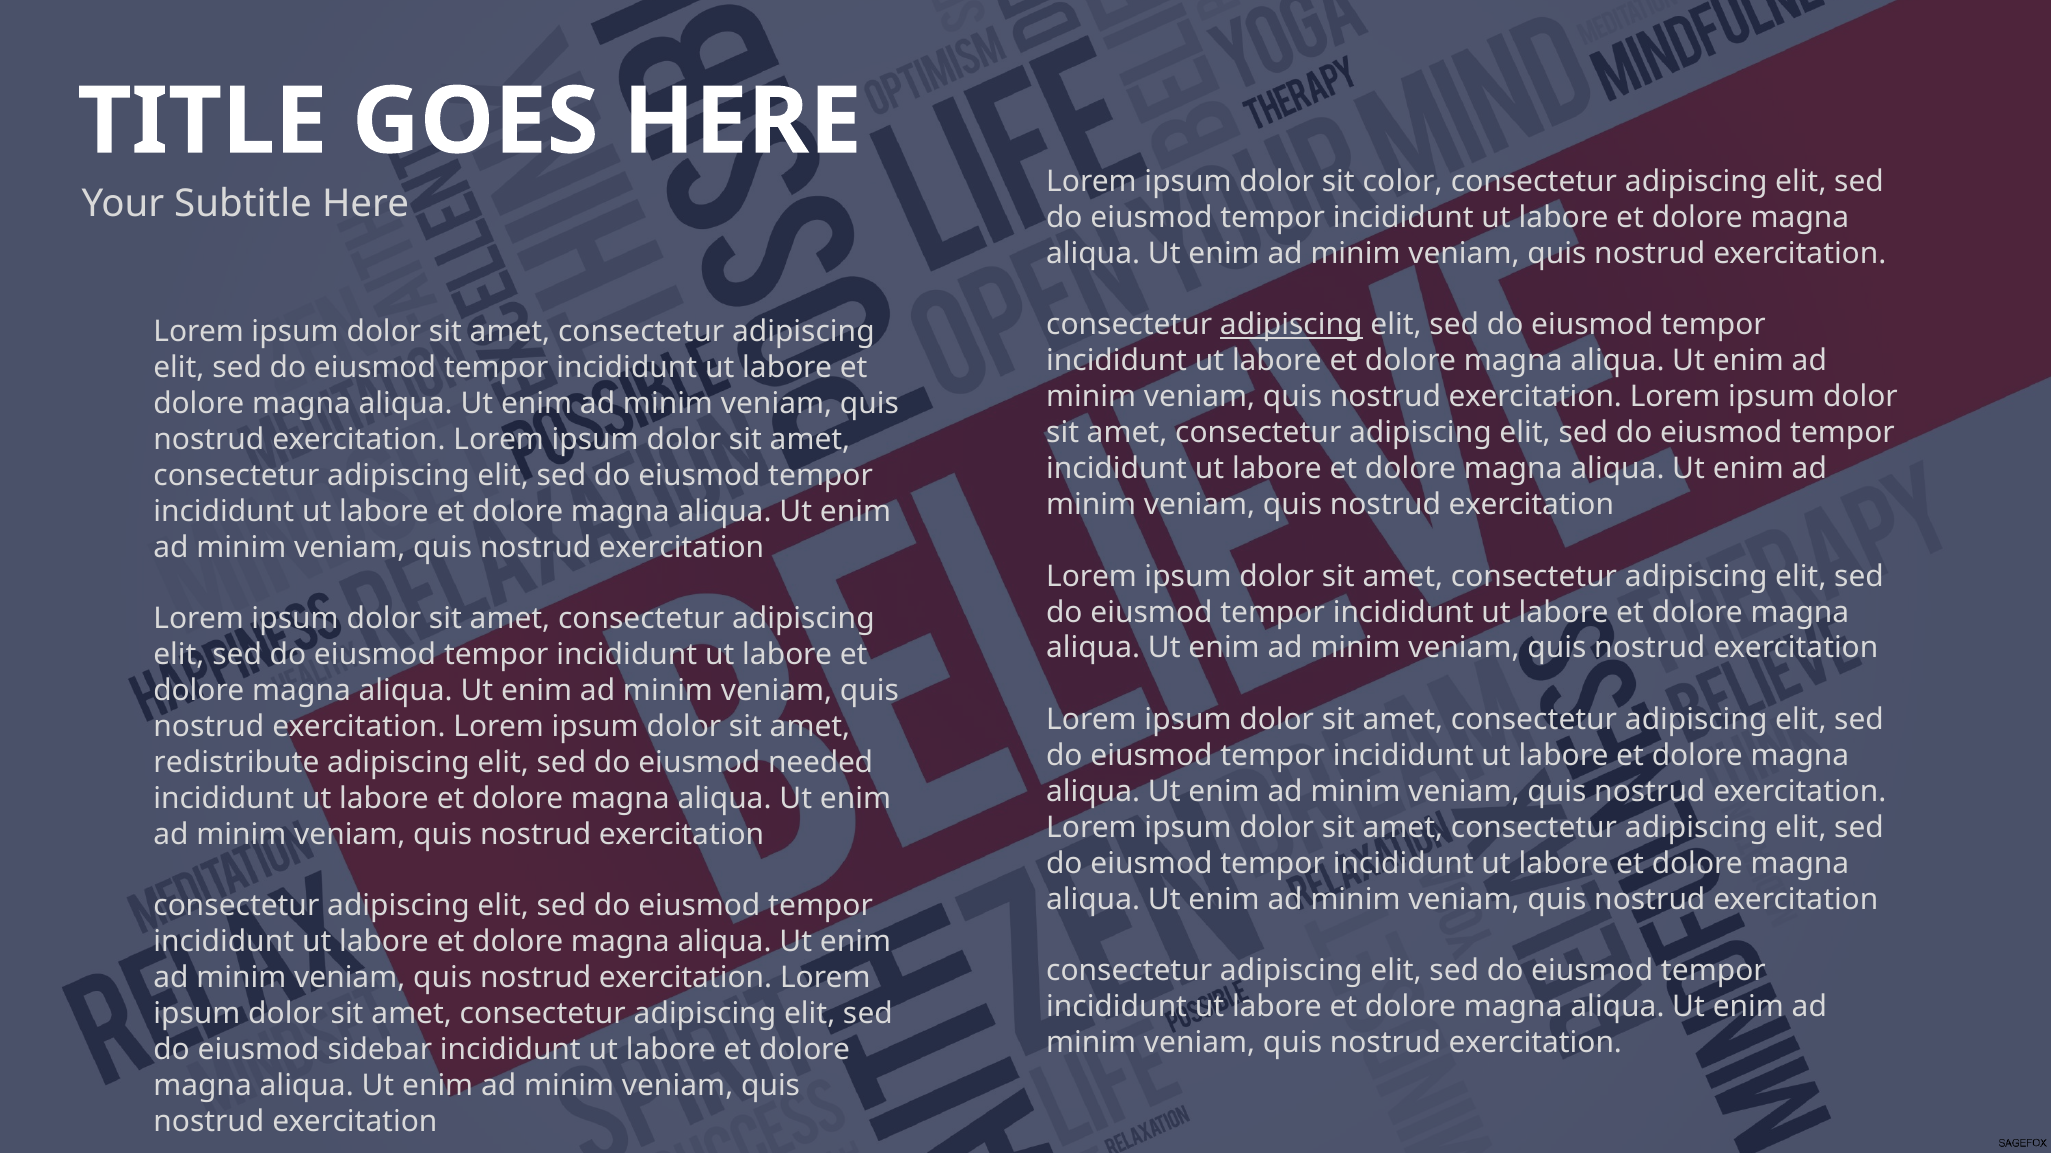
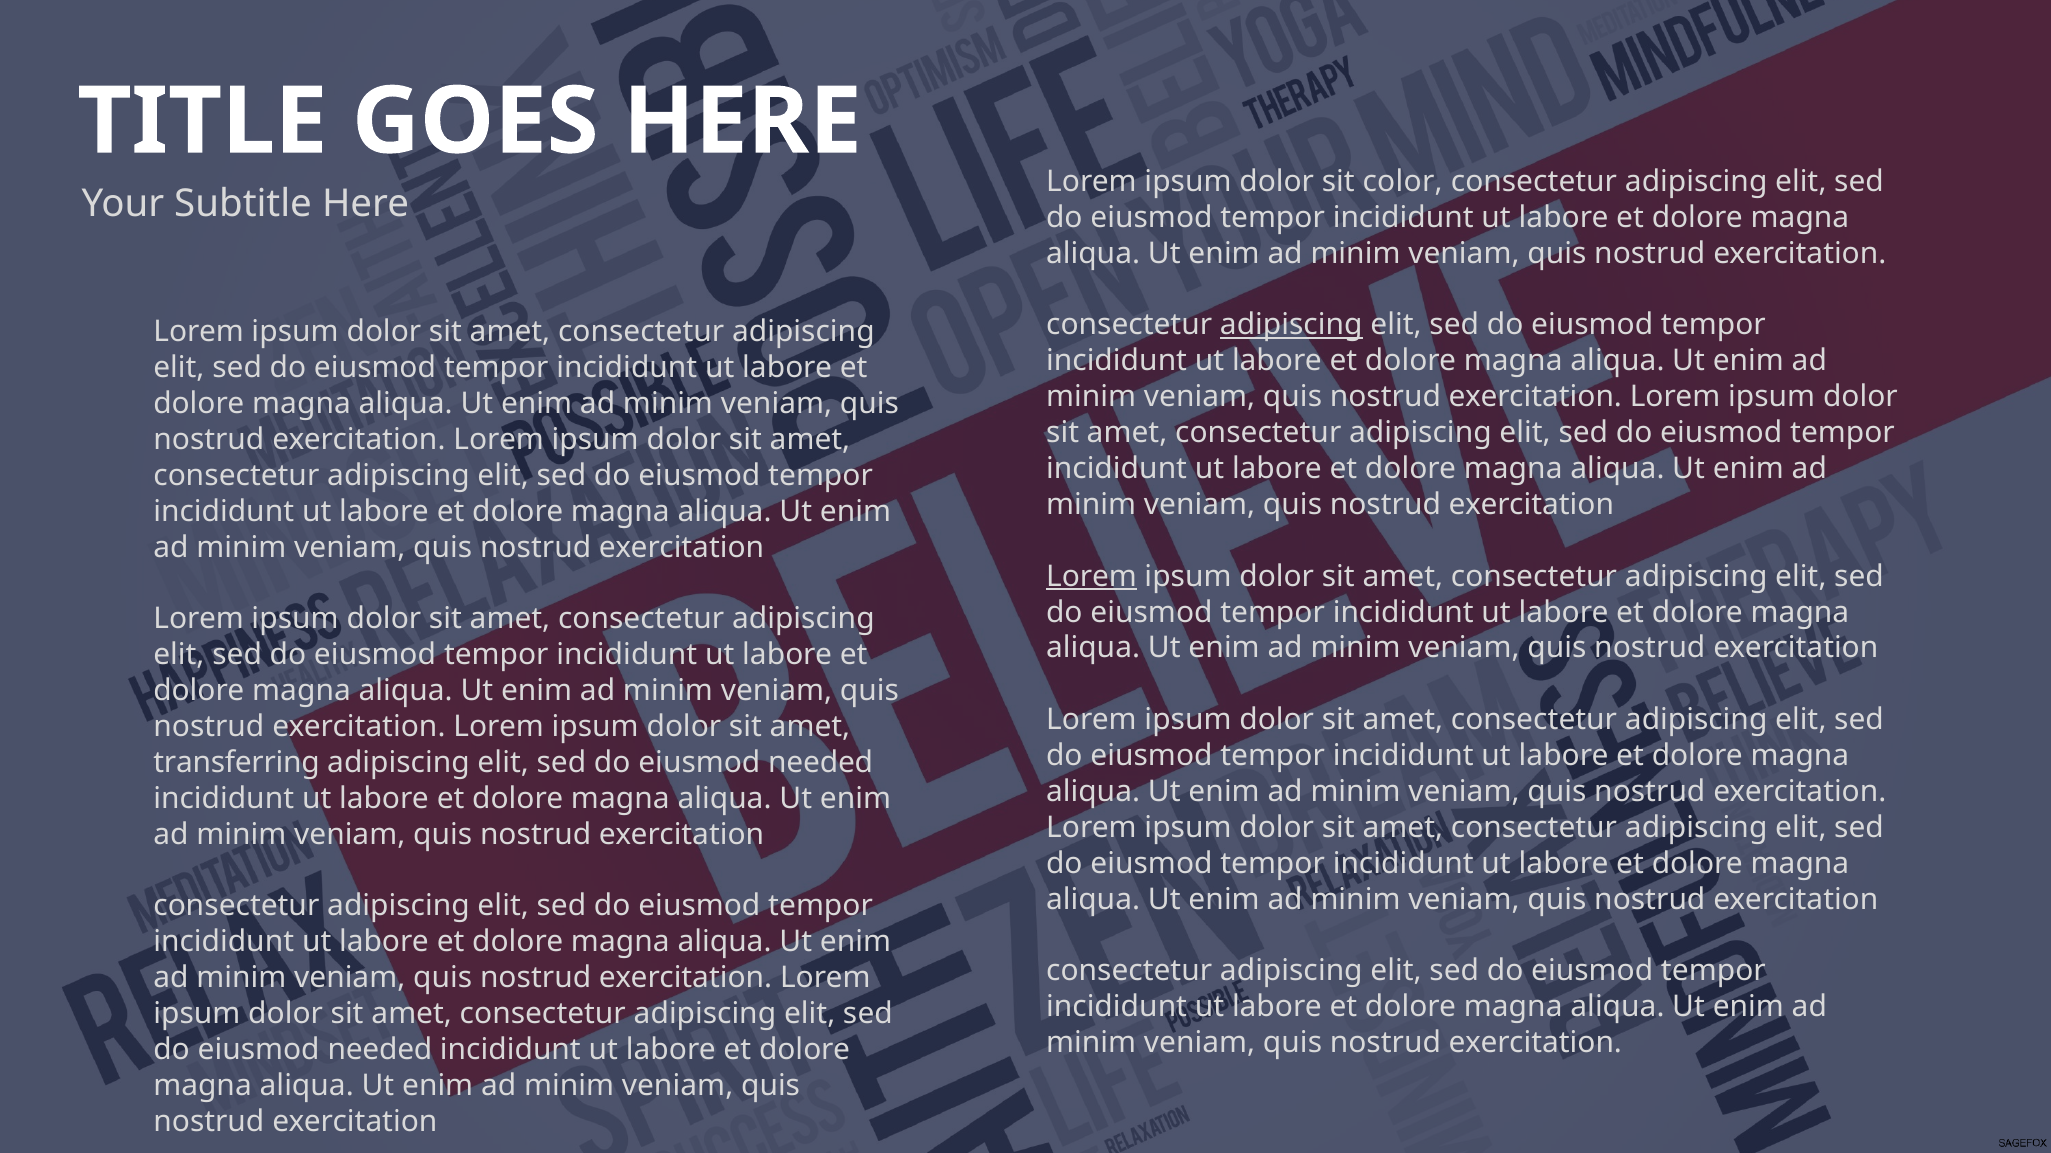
Lorem at (1092, 577) underline: none -> present
redistribute: redistribute -> transferring
sidebar at (380, 1050): sidebar -> needed
